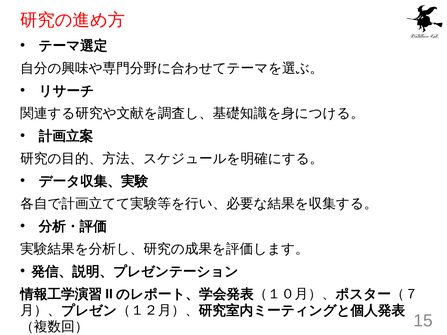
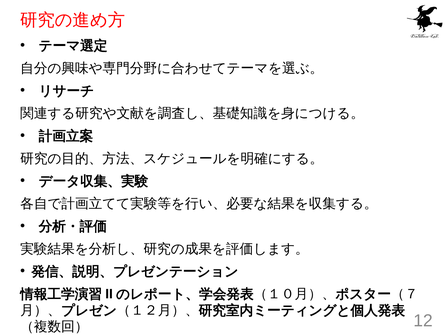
15: 15 -> 12
